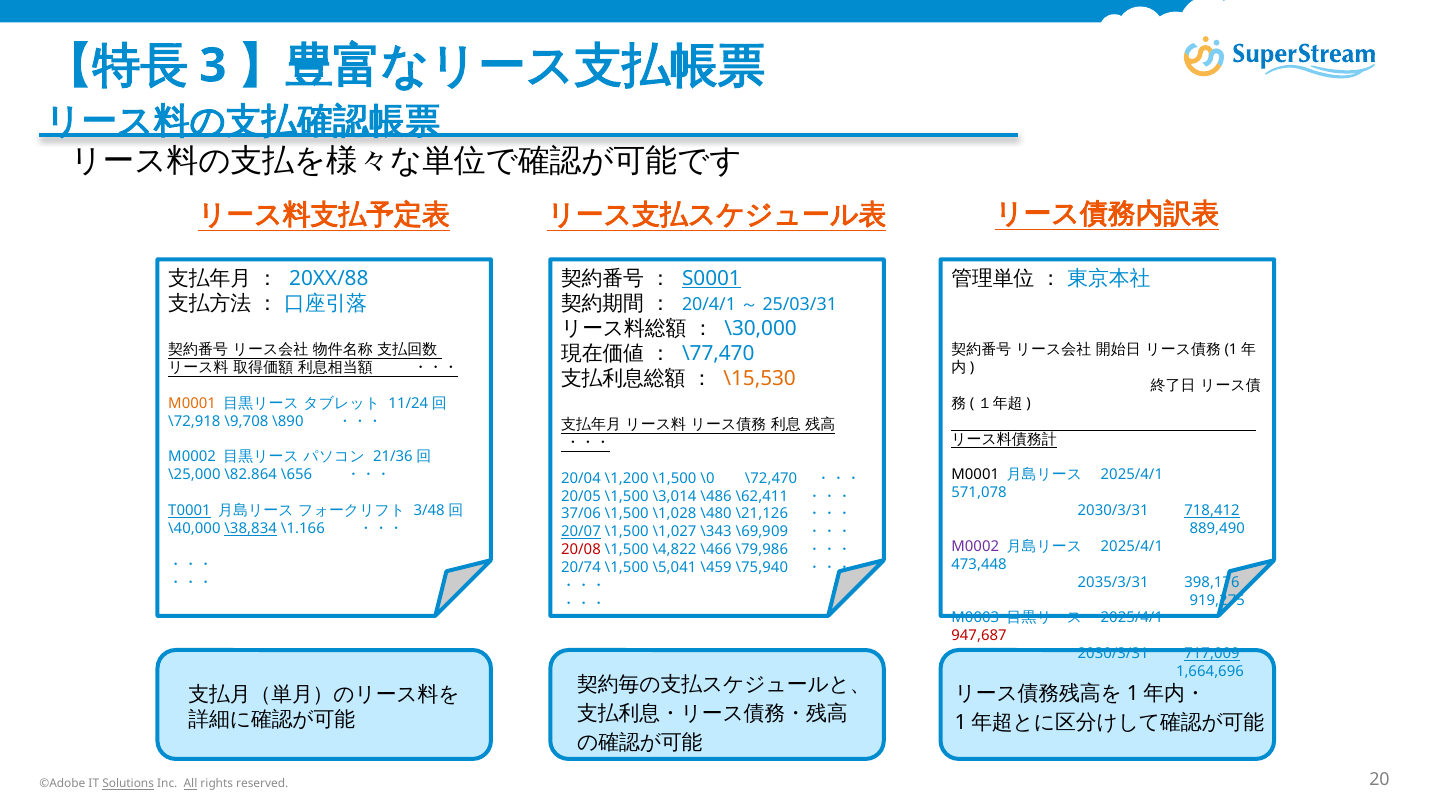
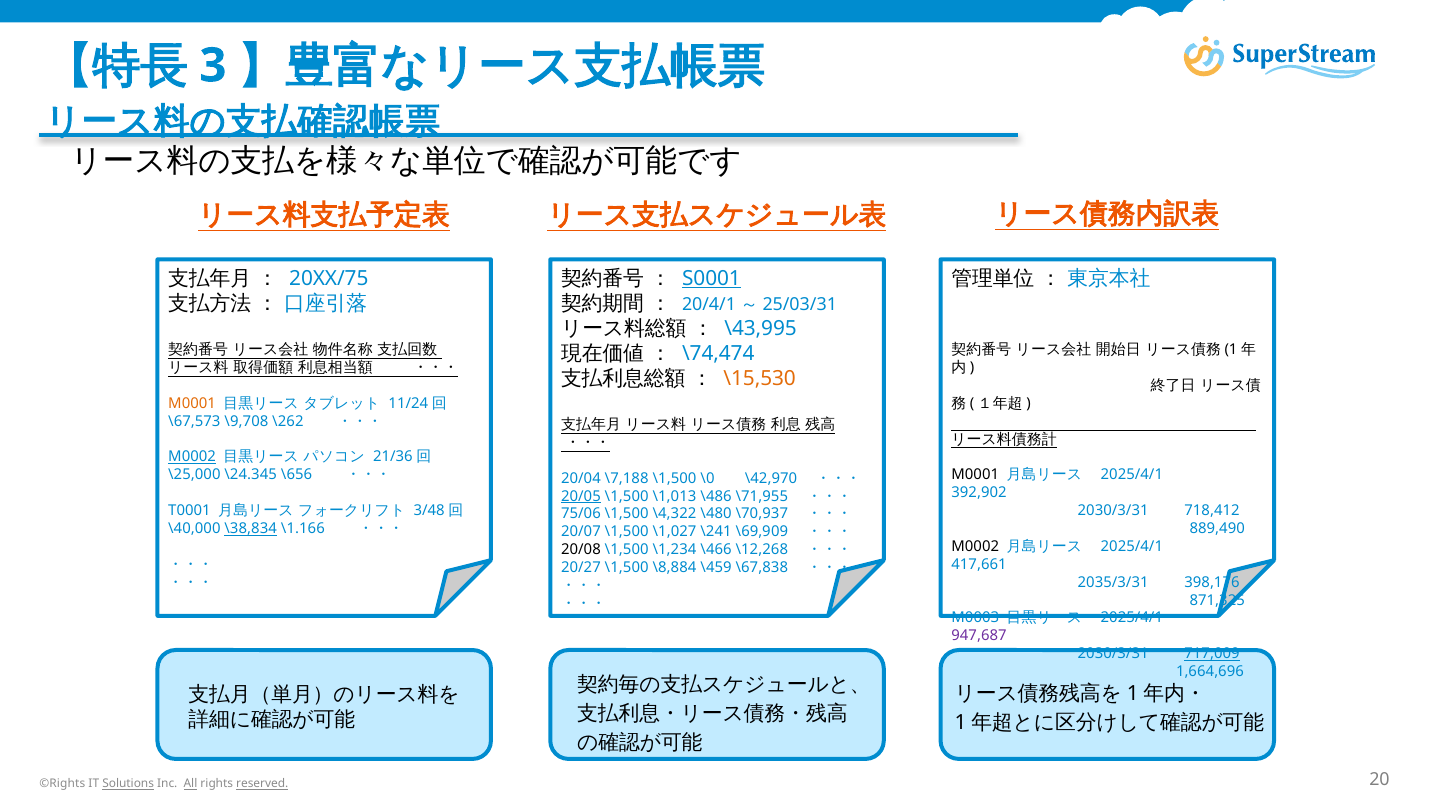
20XX/88: 20XX/88 -> 20XX/75
\30,000: \30,000 -> \43,995
\77,470: \77,470 -> \74,474
\72,918: \72,918 -> \67,573
\890: \890 -> \262
M0002 at (192, 457) underline: none -> present
\82.864: \82.864 -> \24.345
\1,200: \1,200 -> \7,188
\72,470: \72,470 -> \42,970
571,078: 571,078 -> 392,902
20/05 underline: none -> present
\3,014: \3,014 -> \1,013
\62,411: \62,411 -> \71,955
T0001 underline: present -> none
718,412 underline: present -> none
37/06: 37/06 -> 75/06
\1,028: \1,028 -> \4,322
\21,126: \21,126 -> \70,937
20/07 underline: present -> none
\343: \343 -> \241
M0002 at (975, 546) colour: purple -> black
20/08 colour: red -> black
\4,822: \4,822 -> \1,234
\79,986: \79,986 -> \12,268
473,448: 473,448 -> 417,661
20/74: 20/74 -> 20/27
\5,041: \5,041 -> \8,884
\75,940: \75,940 -> \67,838
919,275: 919,275 -> 871,325
947,687 colour: red -> purple
©Adobe: ©Adobe -> ©Rights
reserved underline: none -> present
